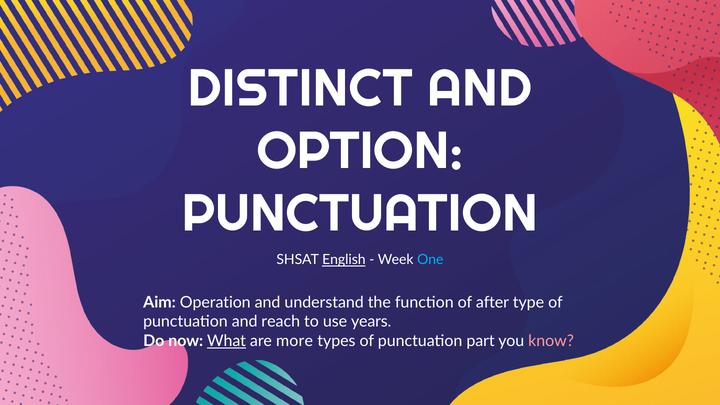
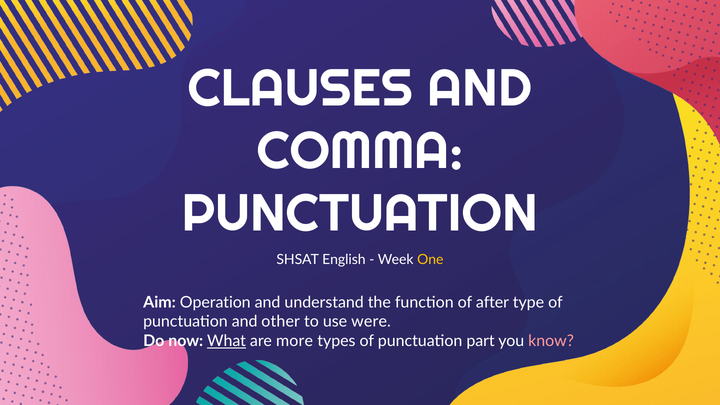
DISTINCT: DISTINCT -> CLAUSES
OPTION: OPTION -> COMMA
English underline: present -> none
One colour: light blue -> yellow
reach: reach -> other
years: years -> were
